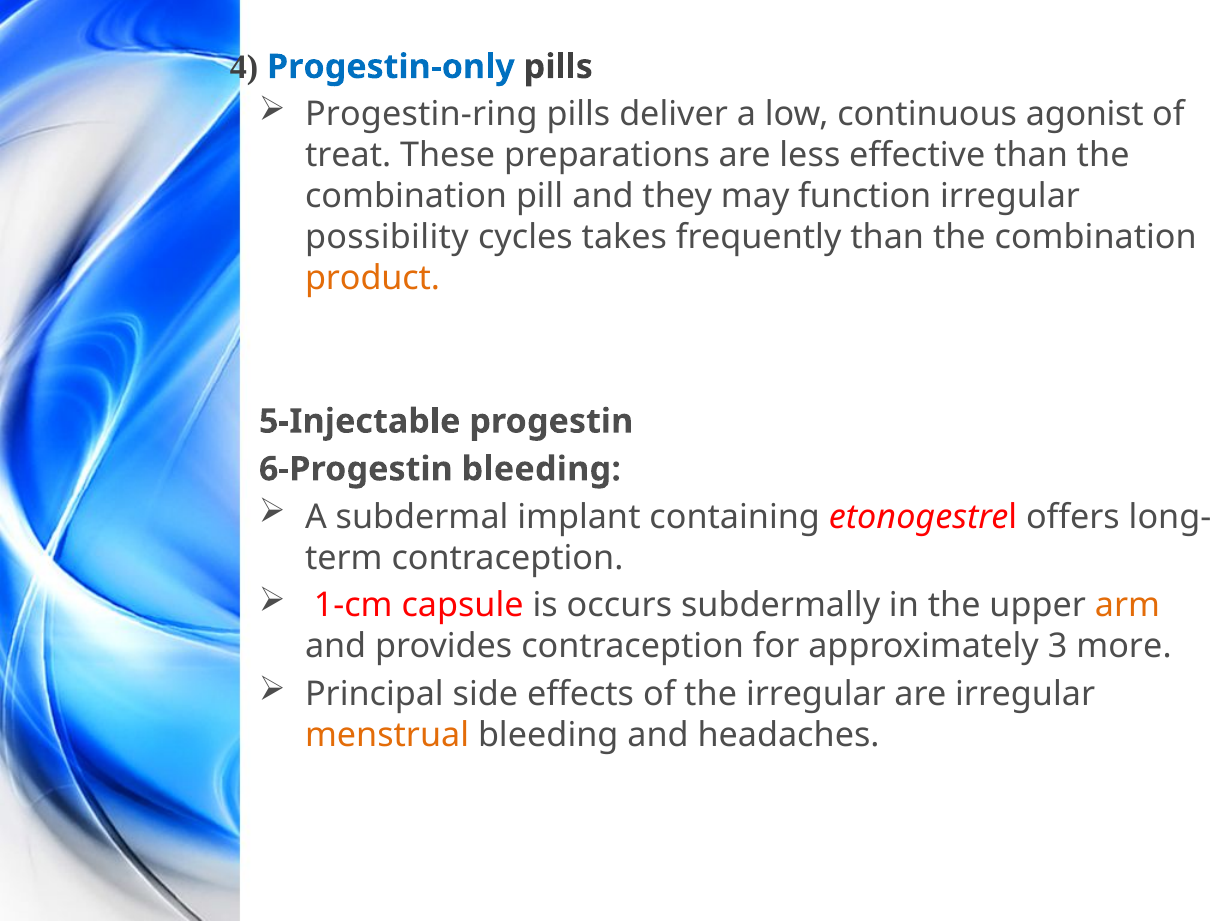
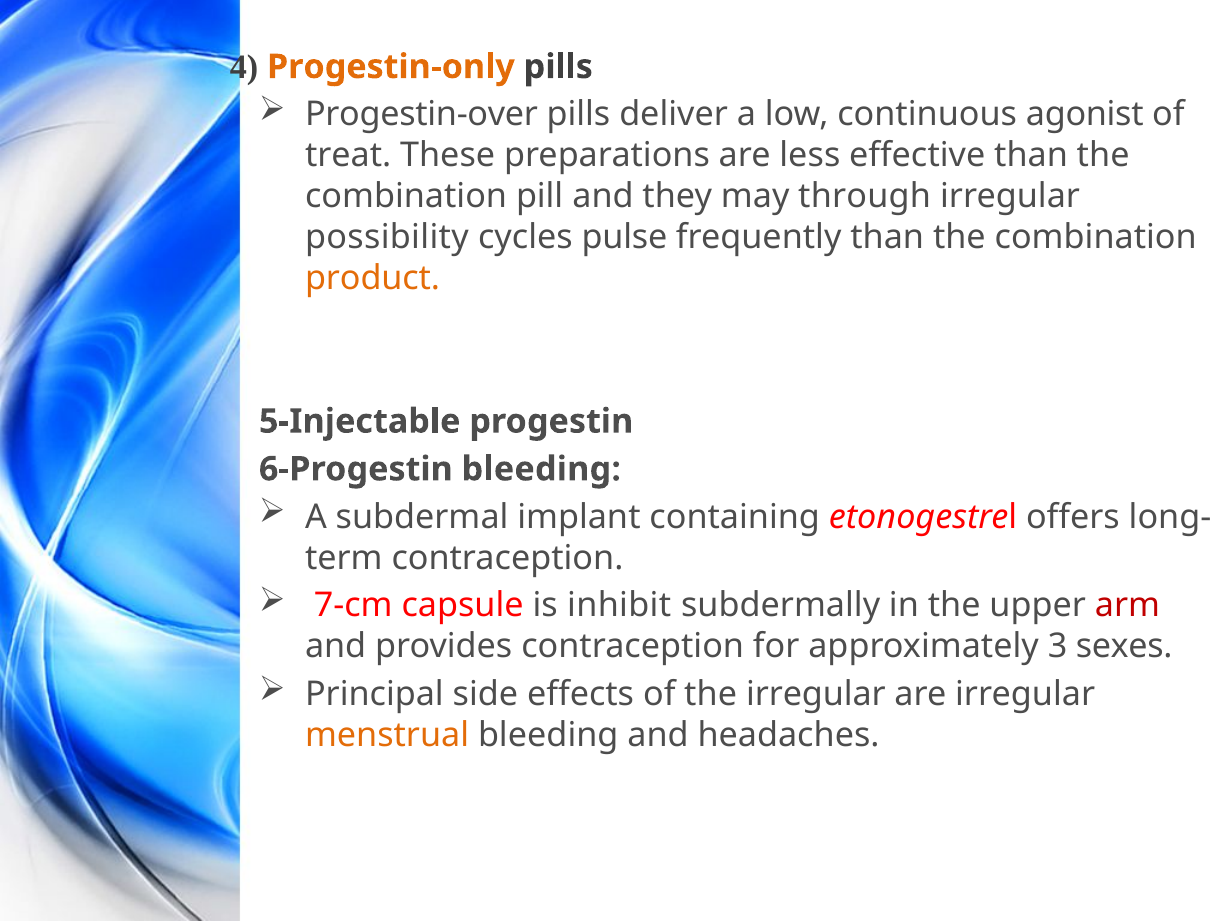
Progestin-only colour: blue -> orange
Progestin-ring: Progestin-ring -> Progestin-over
function: function -> through
takes: takes -> pulse
1-cm: 1-cm -> 7-cm
occurs: occurs -> inhibit
arm colour: orange -> red
more: more -> sexes
